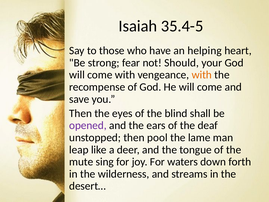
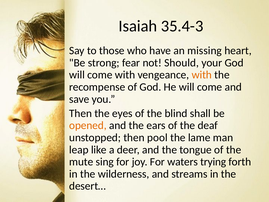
35.4-5: 35.4-5 -> 35.4-3
helping: helping -> missing
opened colour: purple -> orange
down: down -> trying
